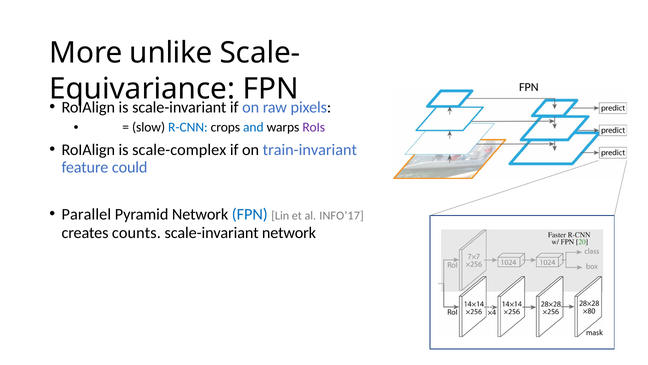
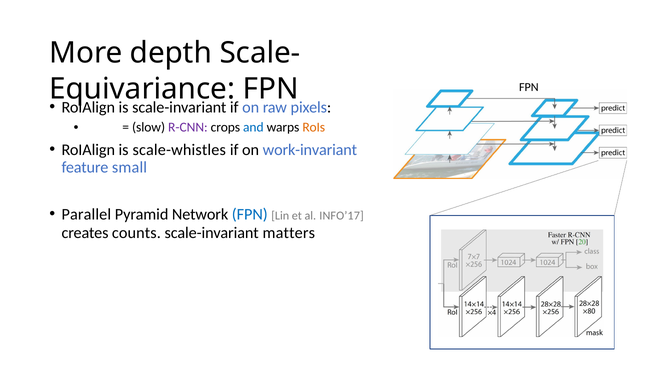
unlike: unlike -> depth
R-CNN colour: blue -> purple
RoIs colour: purple -> orange
scale-complex: scale-complex -> scale-whistles
train-invariant: train-invariant -> work-invariant
could: could -> small
scale-invariant network: network -> matters
